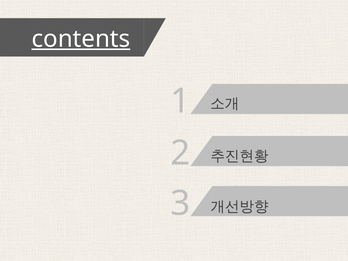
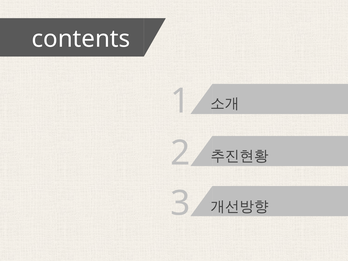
contents underline: present -> none
